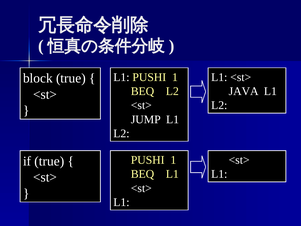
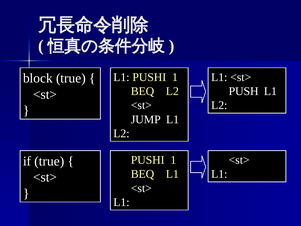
JAVA: JAVA -> PUSH
